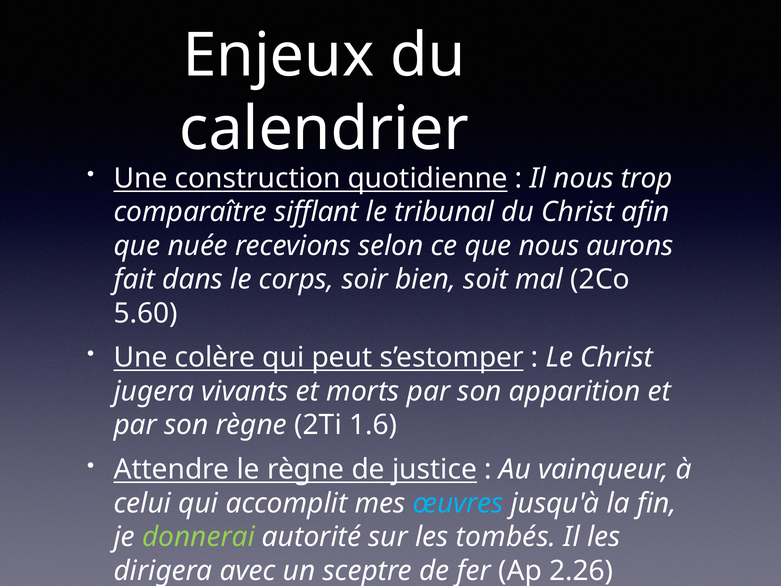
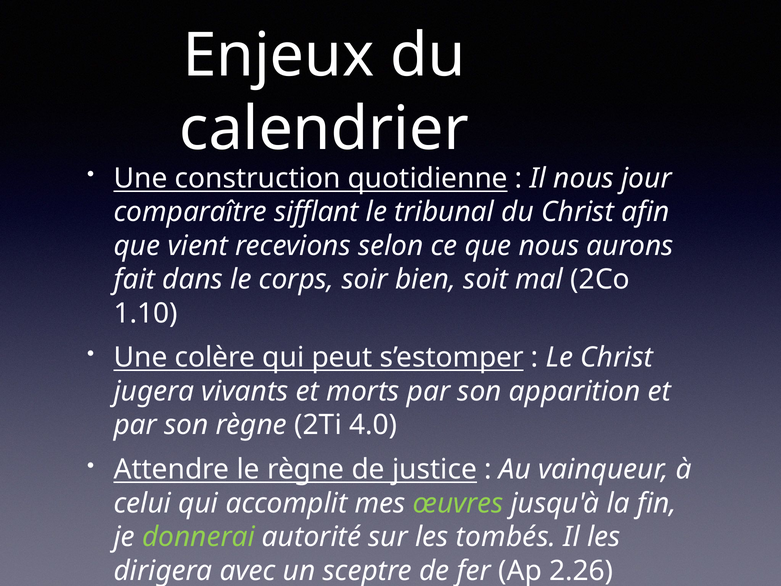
trop: trop -> jour
nuée: nuée -> vient
5.60: 5.60 -> 1.10
1.6: 1.6 -> 4.0
œuvres colour: light blue -> light green
